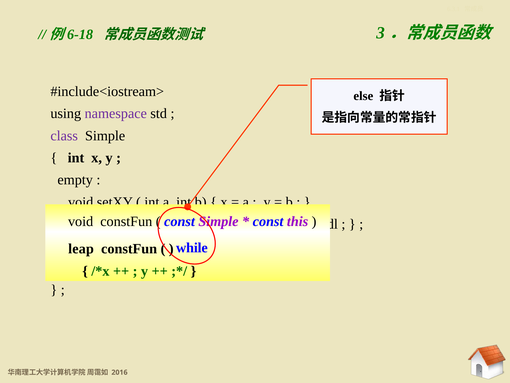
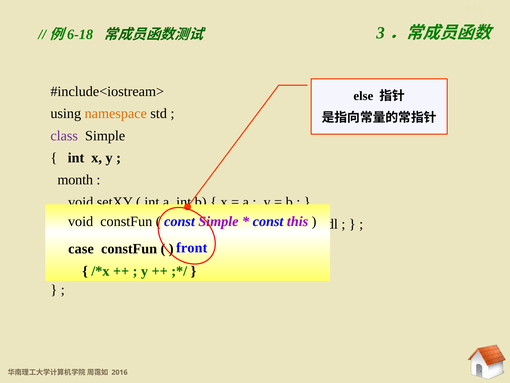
namespace colour: purple -> orange
empty: empty -> month
while: while -> front
leap: leap -> case
